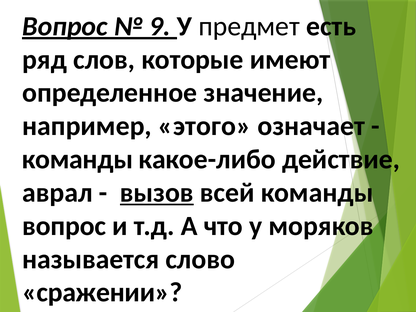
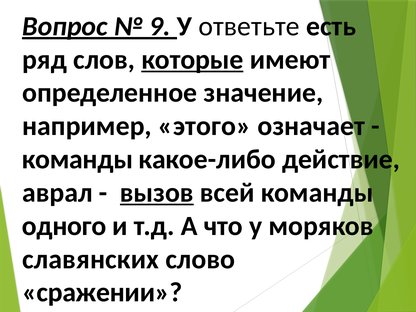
предмет: предмет -> ответьте
которые underline: none -> present
вопрос at (64, 226): вопрос -> одного
называется: называется -> славянских
